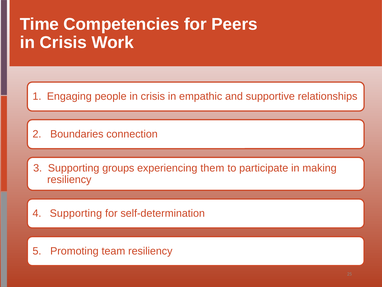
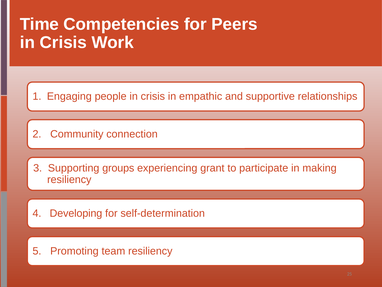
Boundaries: Boundaries -> Community
them: them -> grant
4 Supporting: Supporting -> Developing
